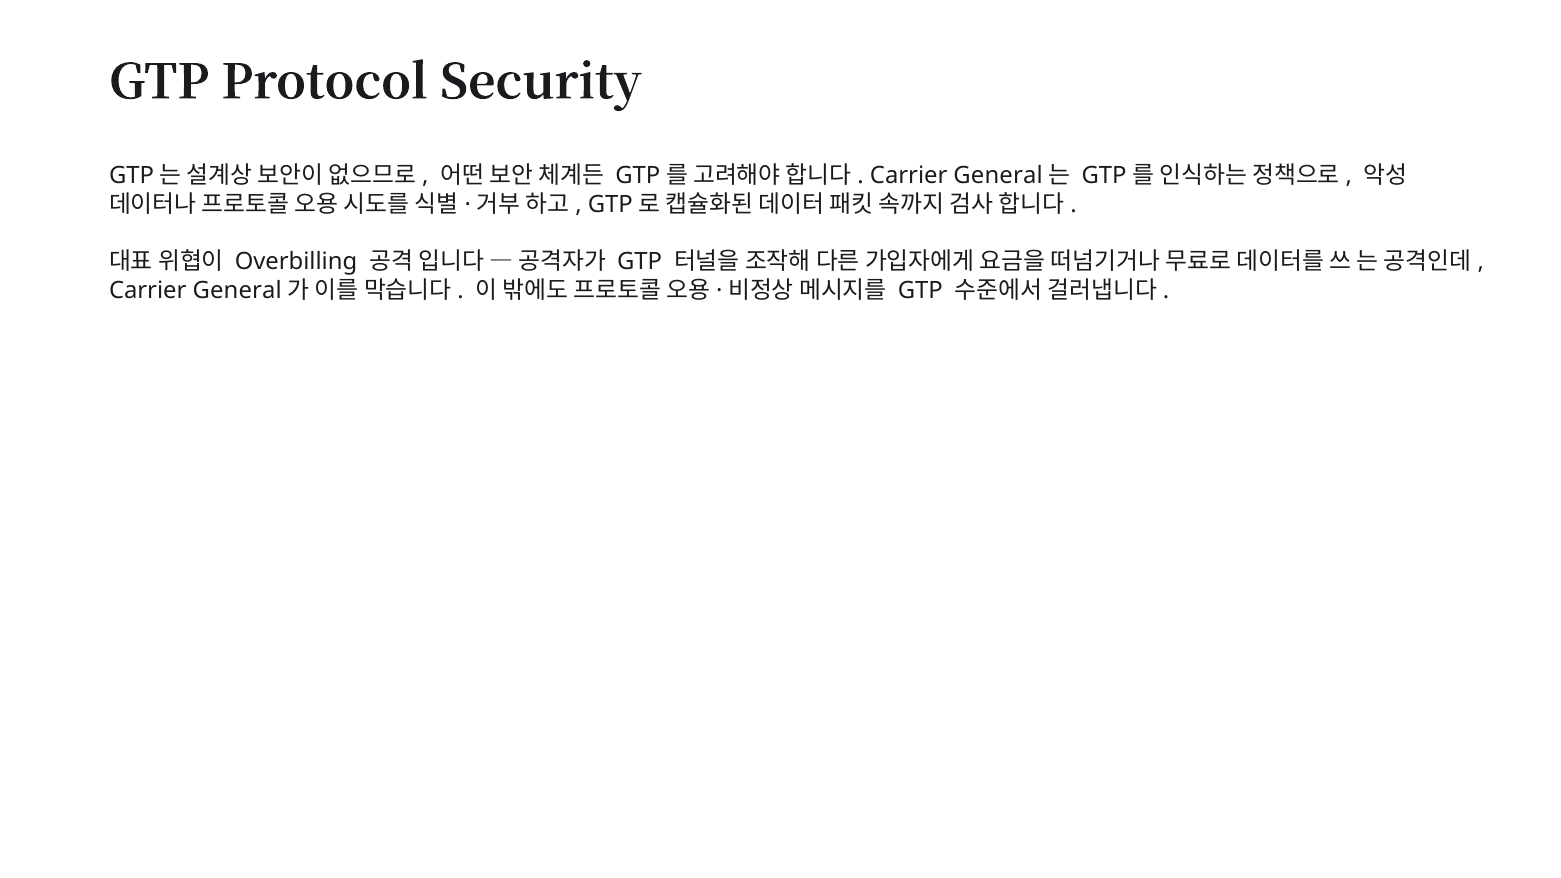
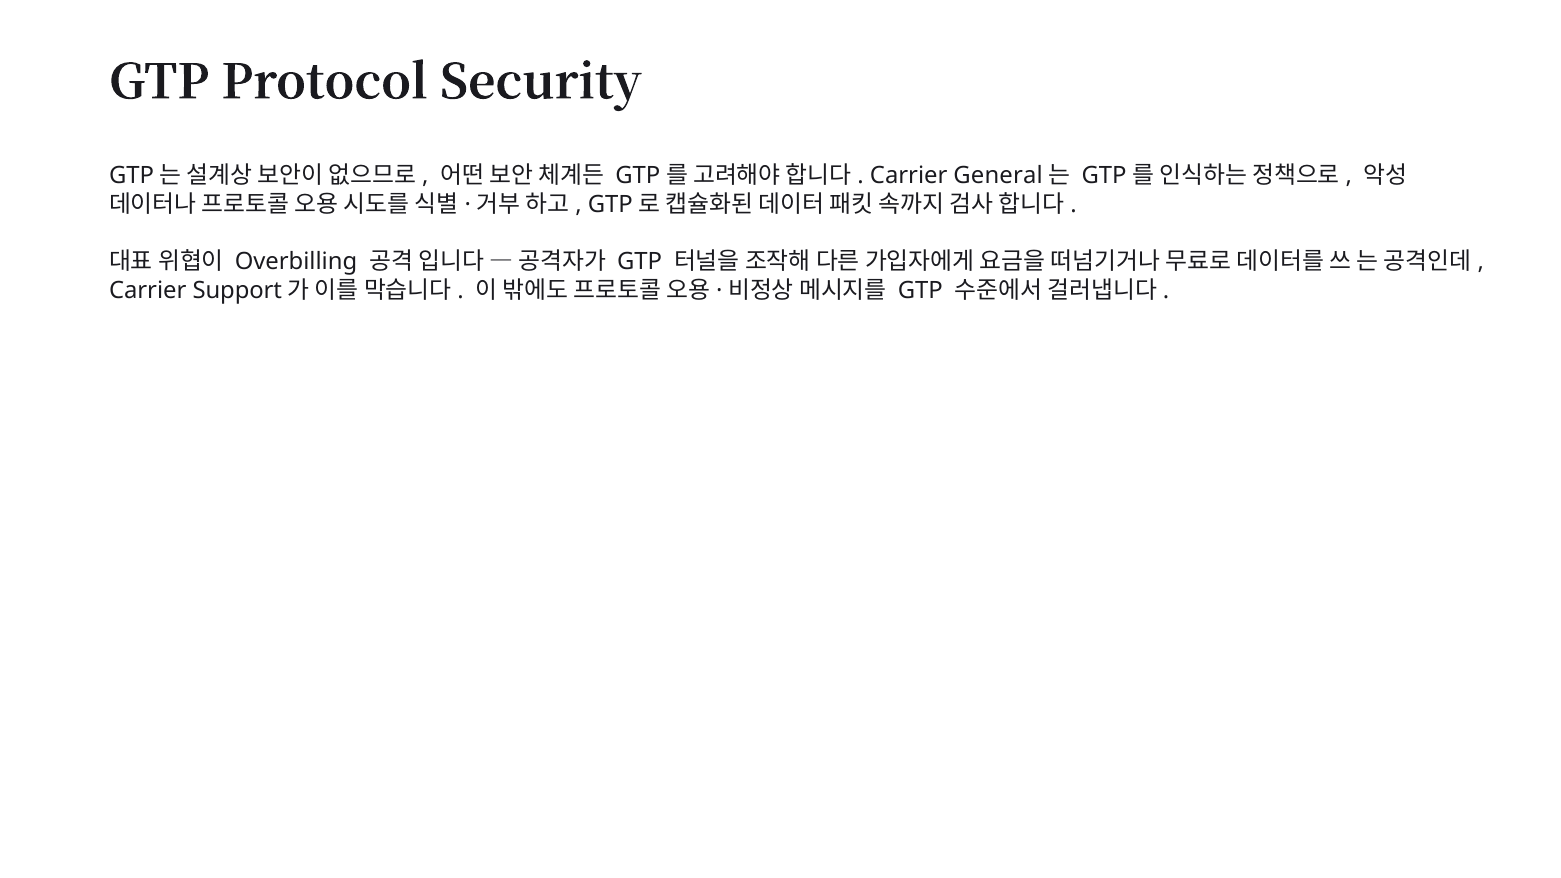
General at (237, 290): General -> Support
